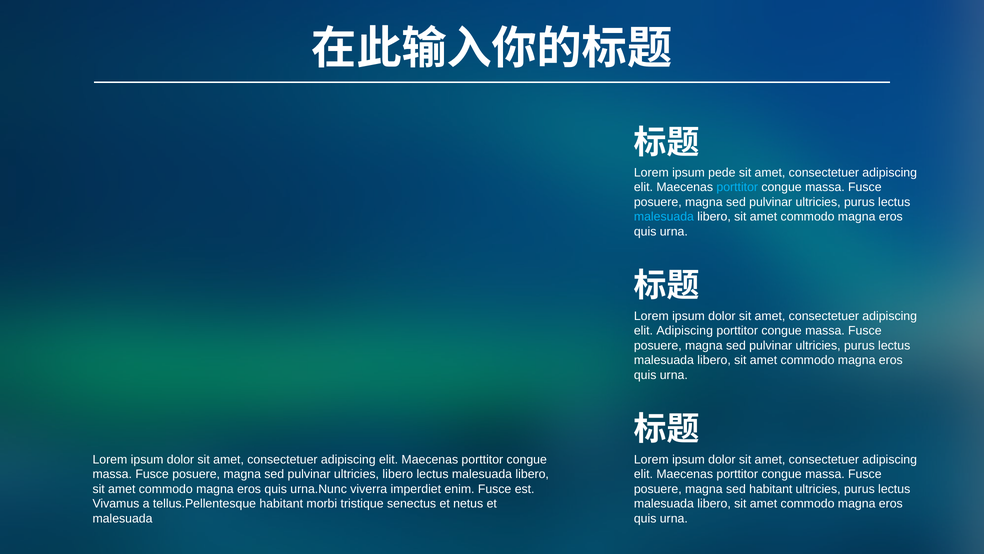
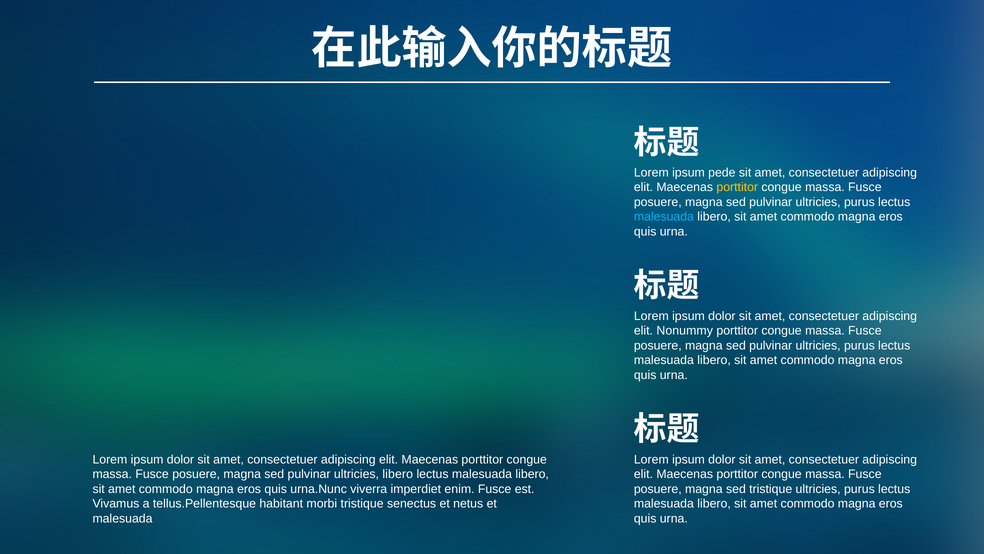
porttitor at (737, 187) colour: light blue -> yellow
elit Adipiscing: Adipiscing -> Nonummy
sed habitant: habitant -> tristique
